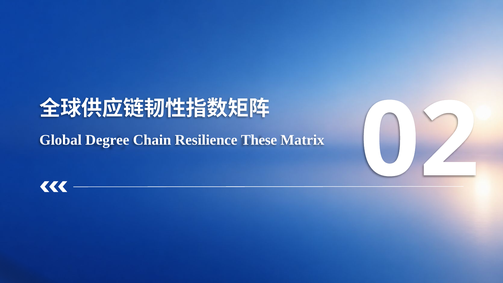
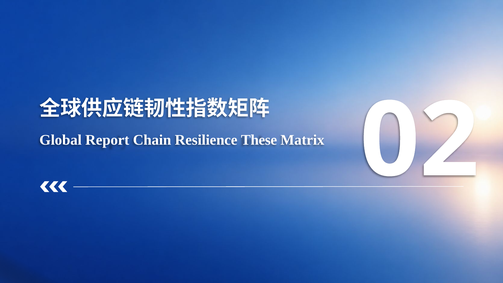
Degree: Degree -> Report
